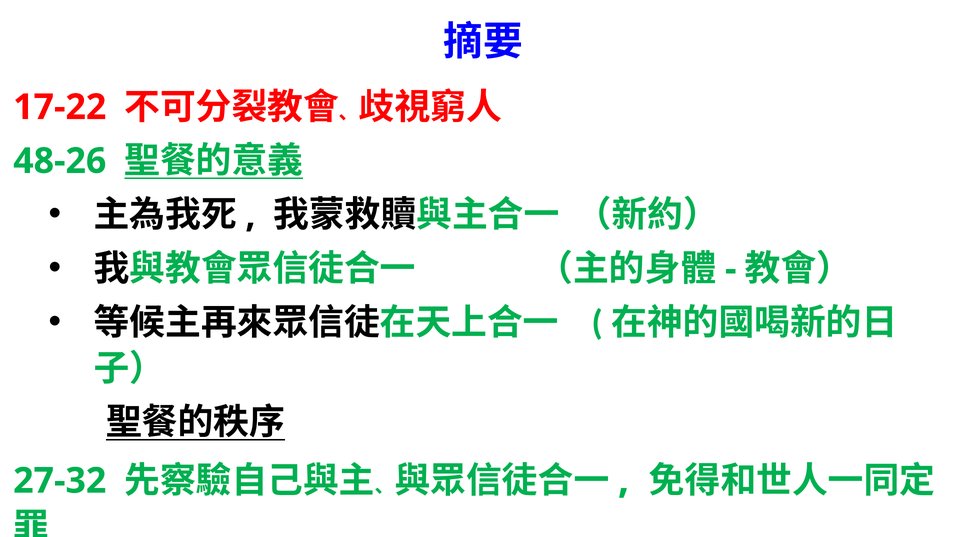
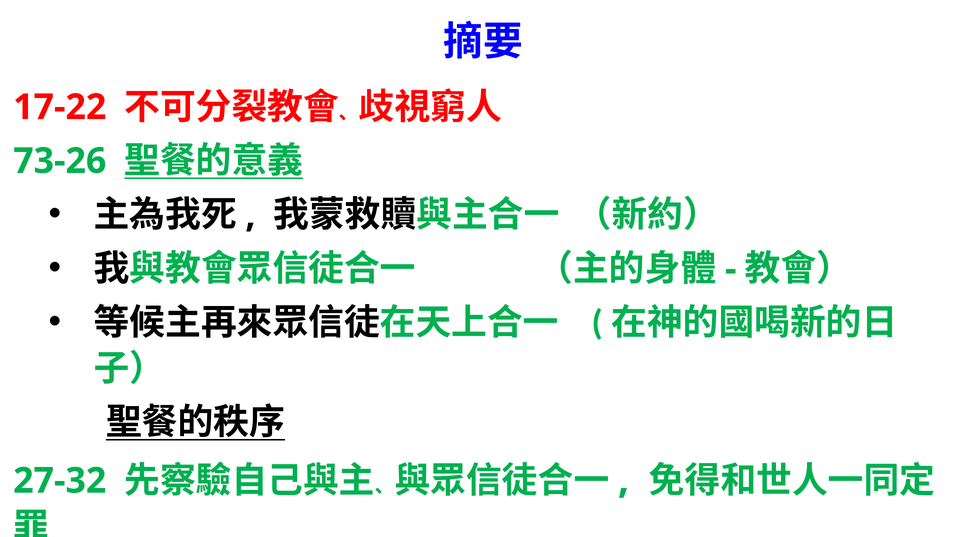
48-26: 48-26 -> 73-26
